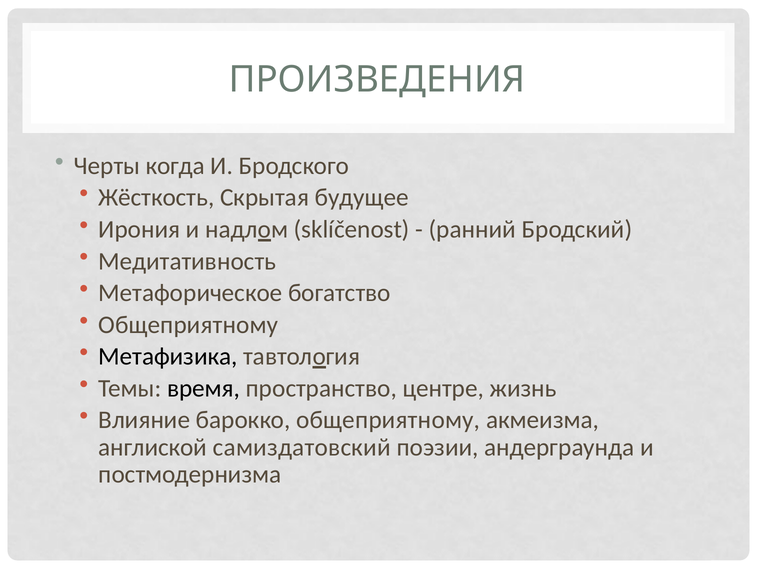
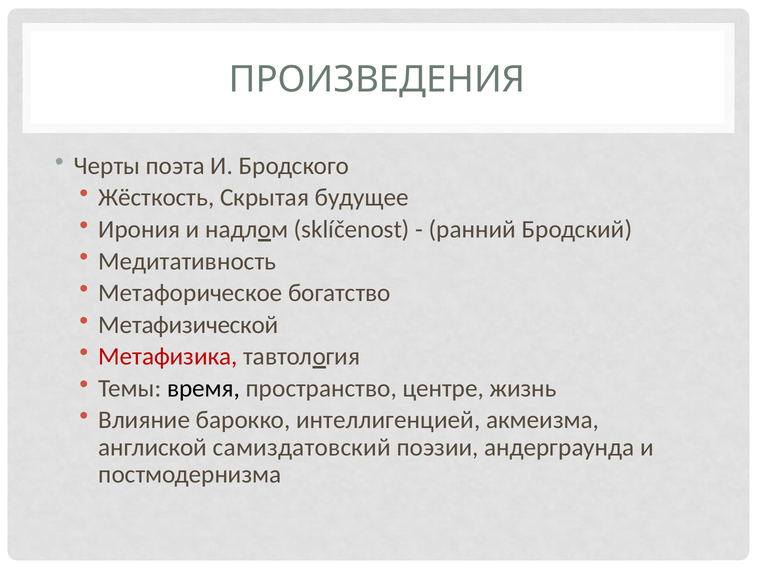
когда: когда -> поэта
Общеприятному at (188, 325): Общеприятному -> Метафизической
Метафизика colour: black -> red
барокко общеприятному: общеприятному -> интеллигенцией
